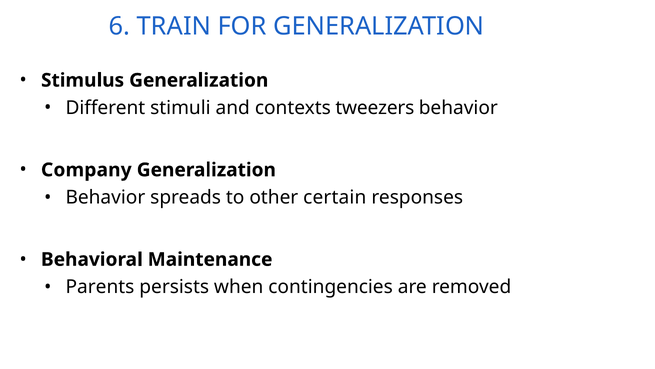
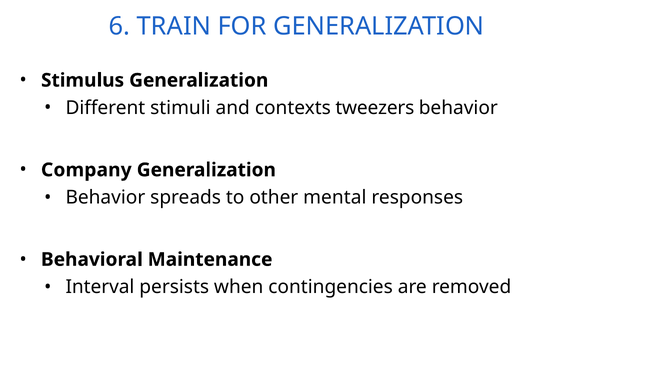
certain: certain -> mental
Parents: Parents -> Interval
